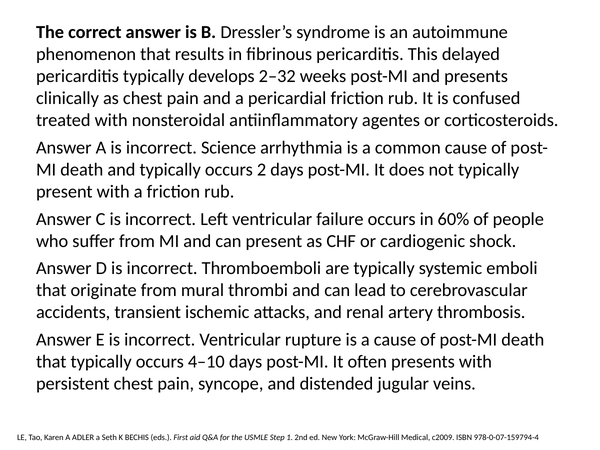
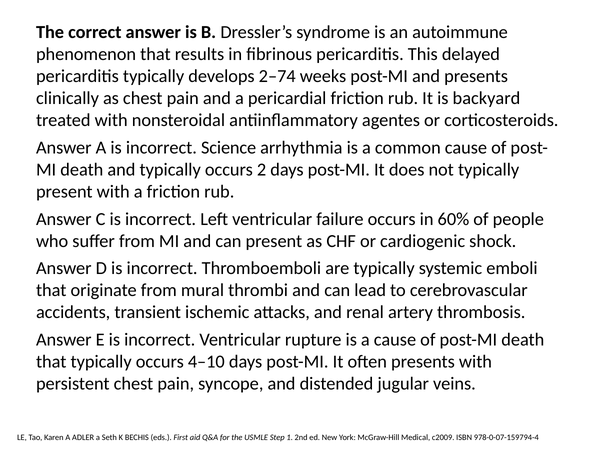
2–32: 2–32 -> 2–74
confused: confused -> backyard
